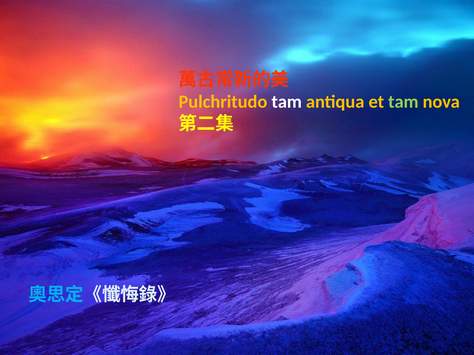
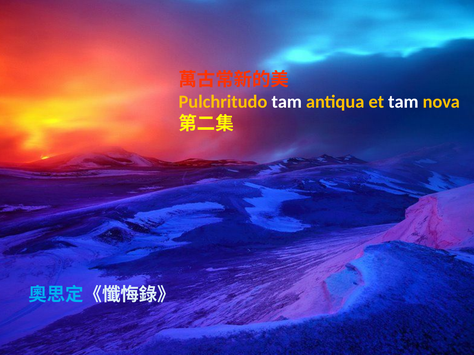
tam at (403, 102) colour: light green -> white
